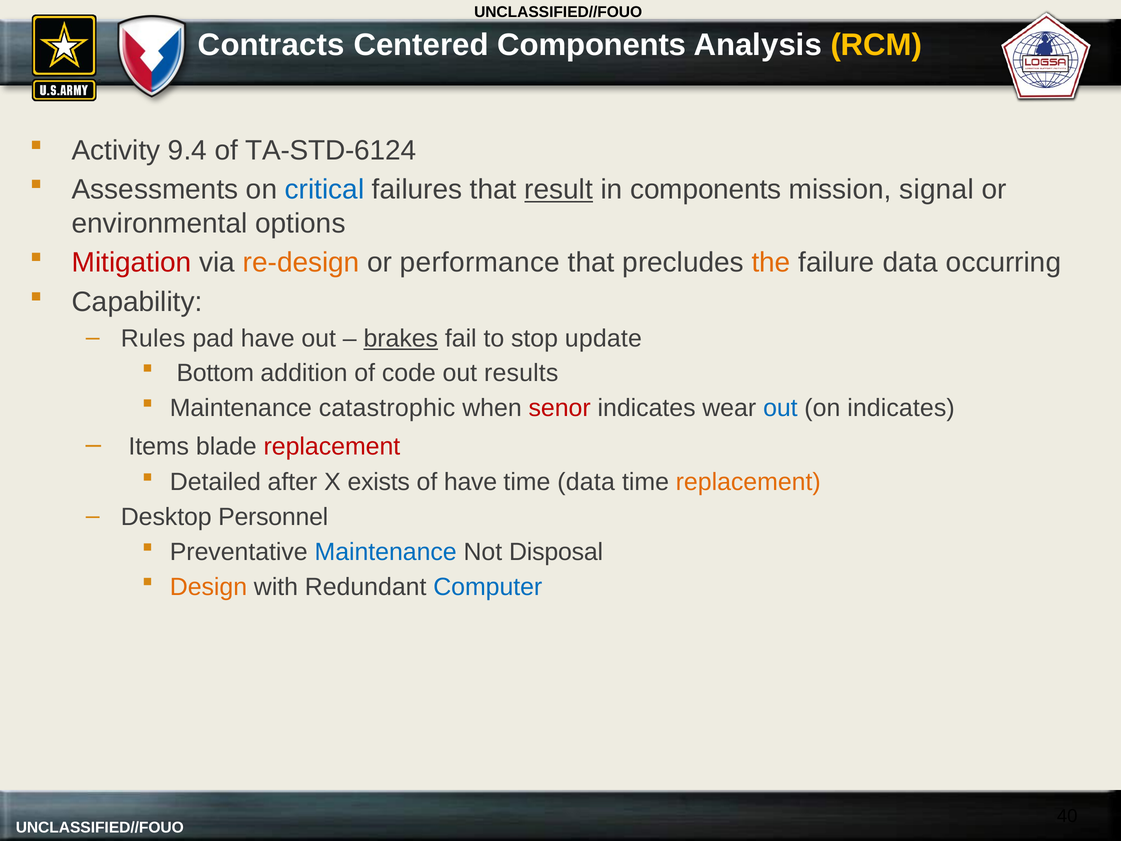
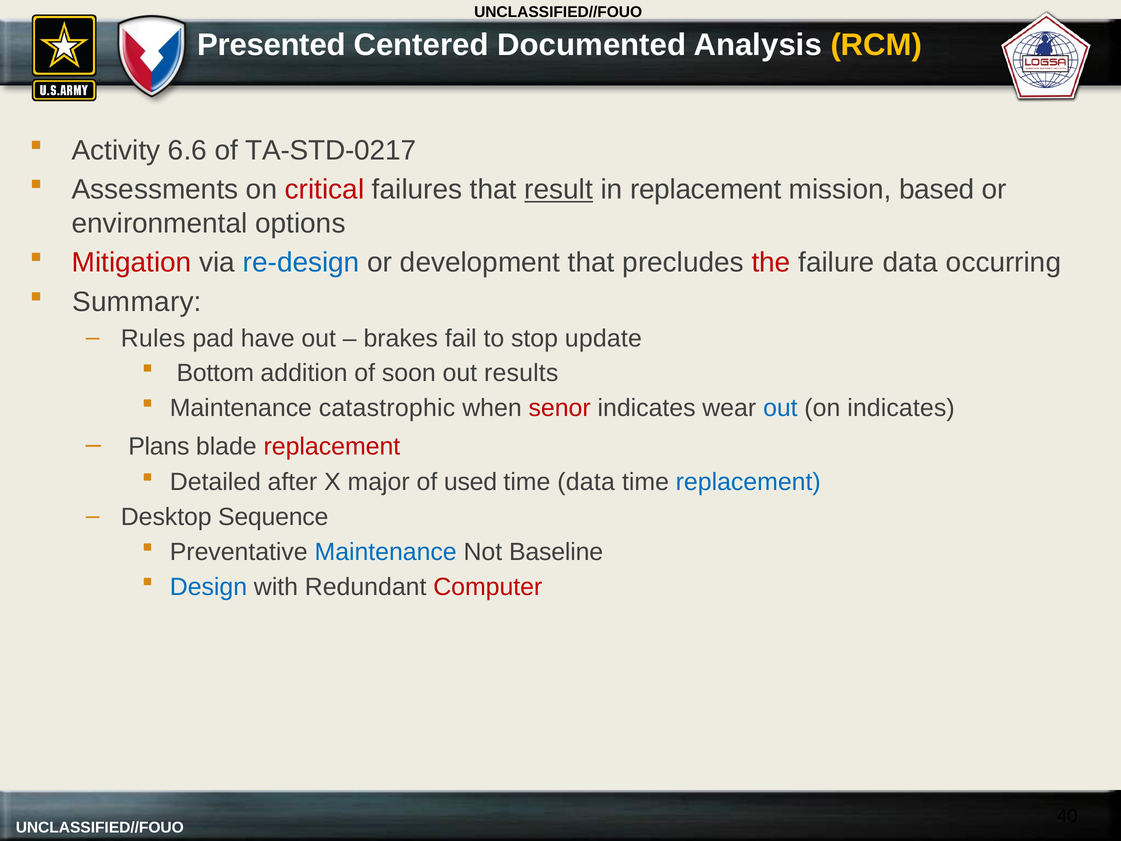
Contracts: Contracts -> Presented
Centered Components: Components -> Documented
9.4: 9.4 -> 6.6
TA-STD-6124: TA-STD-6124 -> TA-STD-0217
critical colour: blue -> red
in components: components -> replacement
signal: signal -> based
re-design colour: orange -> blue
performance: performance -> development
the colour: orange -> red
Capability: Capability -> Summary
brakes underline: present -> none
code: code -> soon
Items: Items -> Plans
exists: exists -> major
of have: have -> used
replacement at (748, 482) colour: orange -> blue
Personnel: Personnel -> Sequence
Disposal: Disposal -> Baseline
Design colour: orange -> blue
Computer colour: blue -> red
